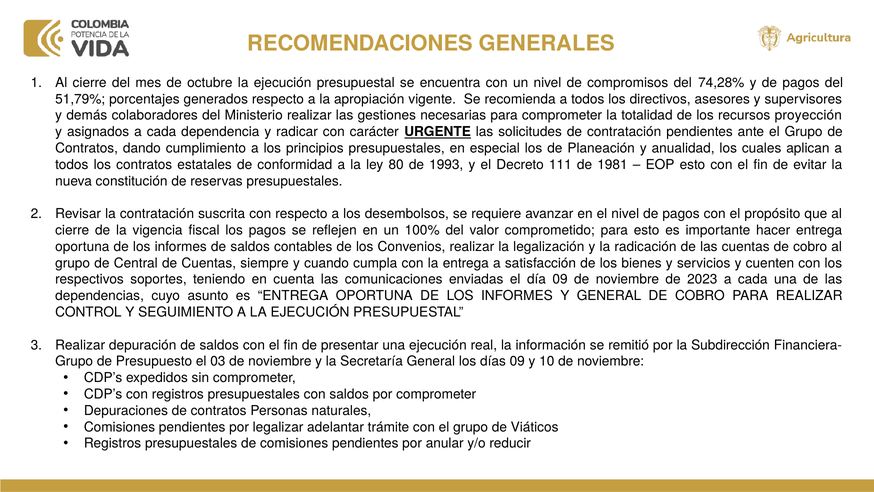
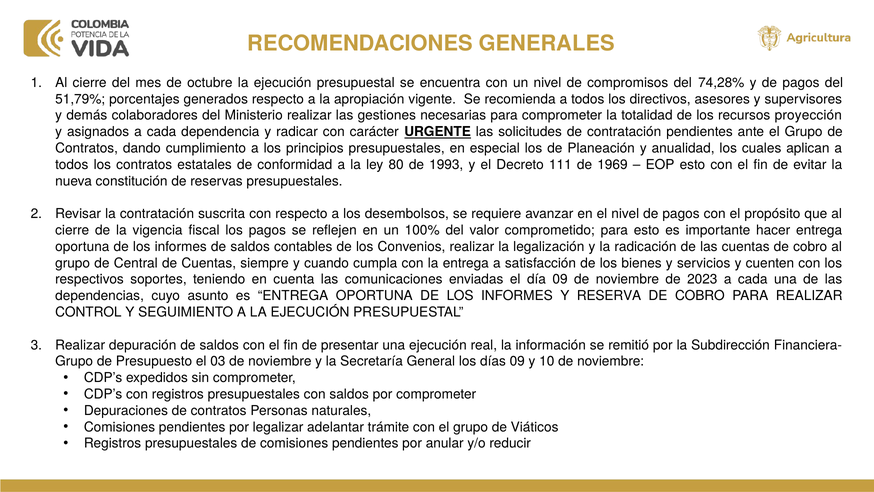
1981: 1981 -> 1969
Y GENERAL: GENERAL -> RESERVA
